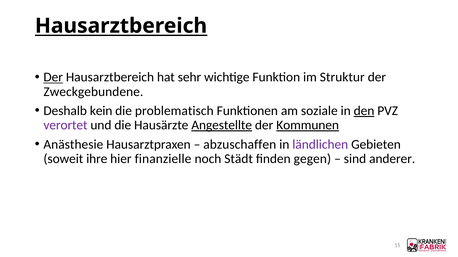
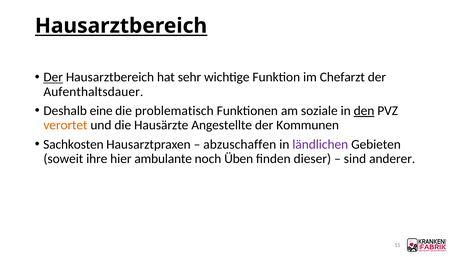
Struktur: Struktur -> Chefarzt
Zweckgebundene: Zweckgebundene -> Aufenthaltsdauer
kein: kein -> eine
verortet colour: purple -> orange
Angestellte underline: present -> none
Kommunen underline: present -> none
Anästhesie: Anästhesie -> Sachkosten
finanzielle: finanzielle -> ambulante
Städt: Städt -> Üben
gegen: gegen -> dieser
